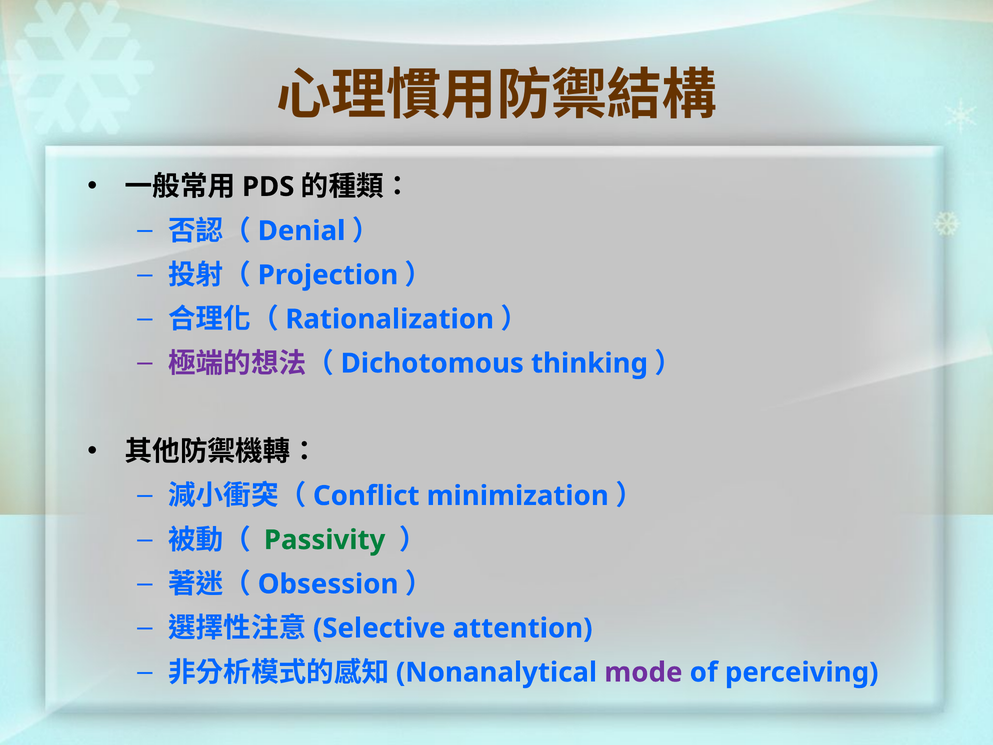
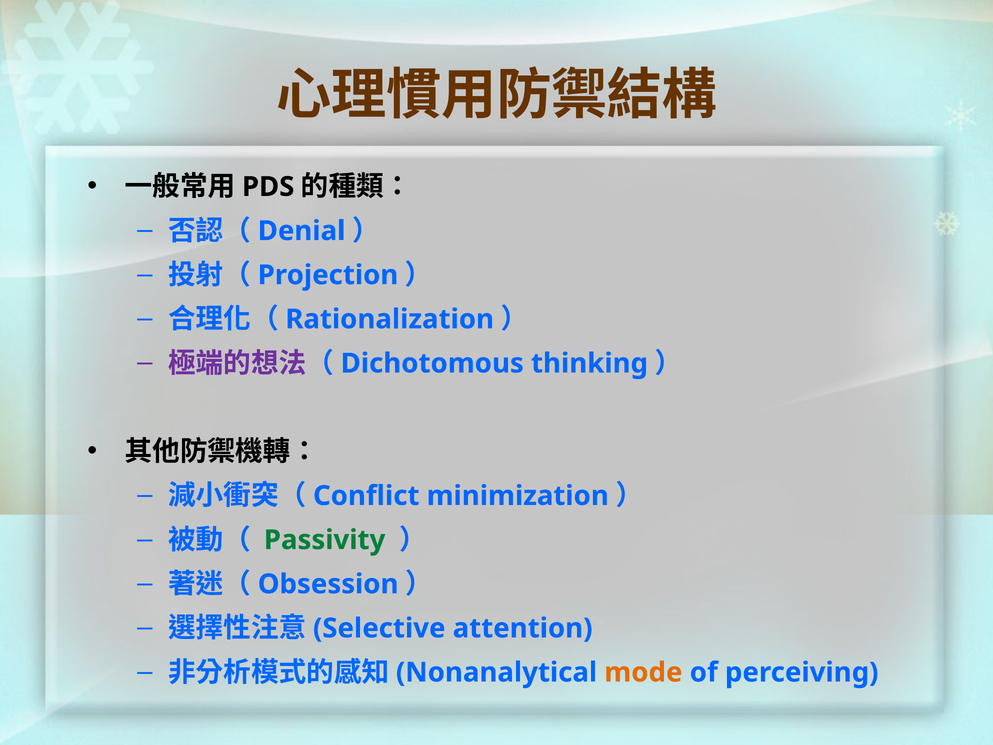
mode colour: purple -> orange
